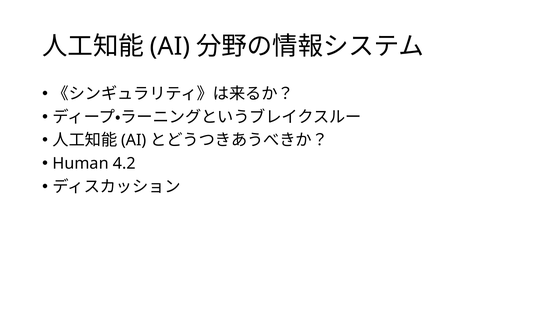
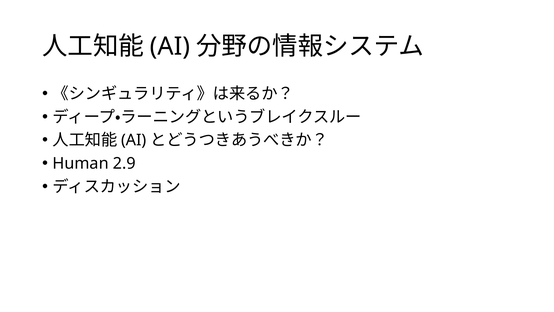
4.2: 4.2 -> 2.9
